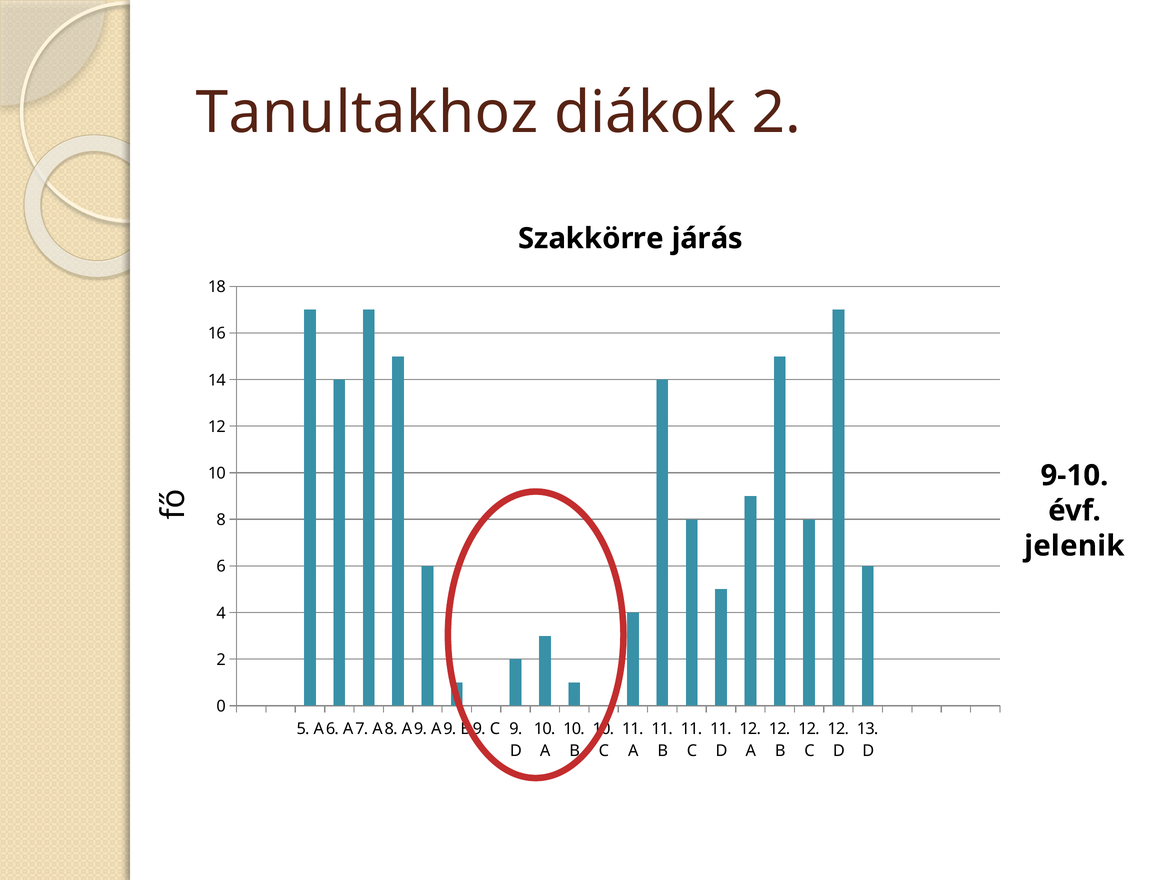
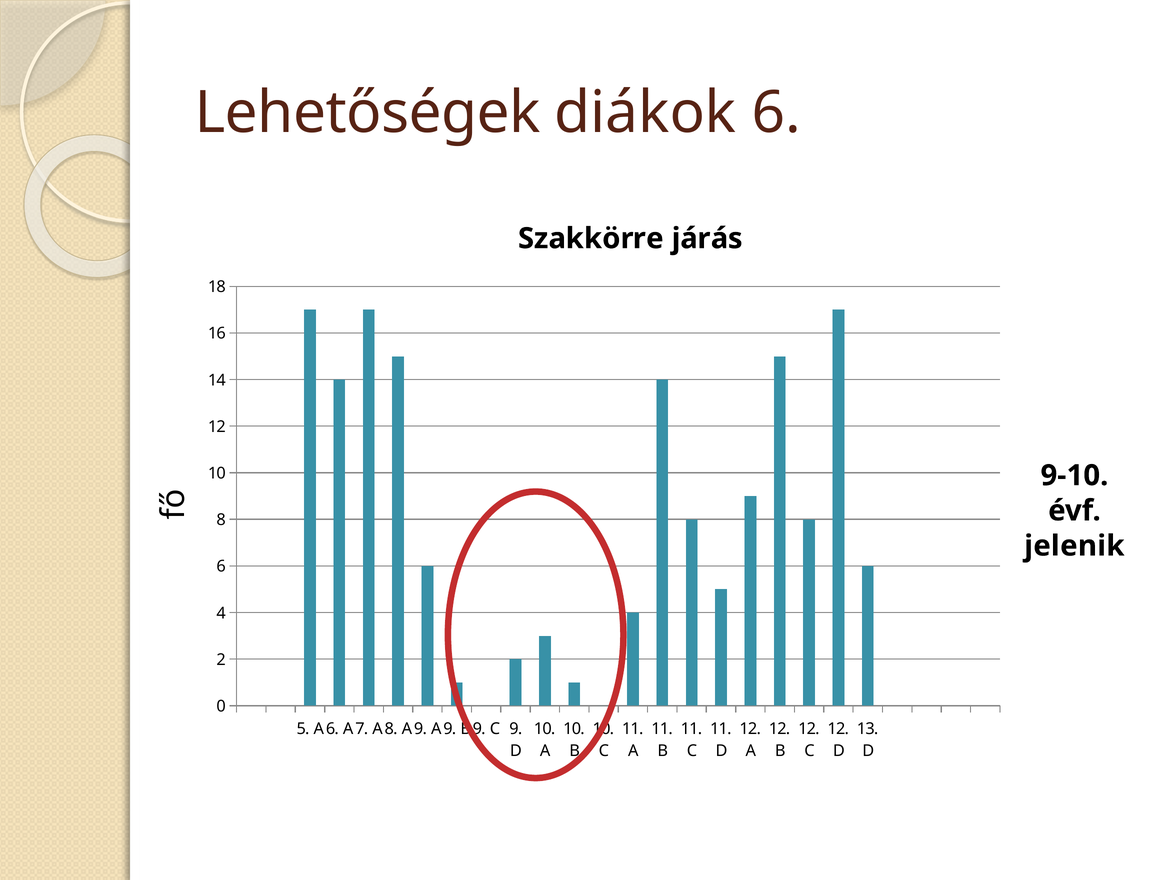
Tanultakhoz: Tanultakhoz -> Lehetőségek
diákok 2: 2 -> 6
